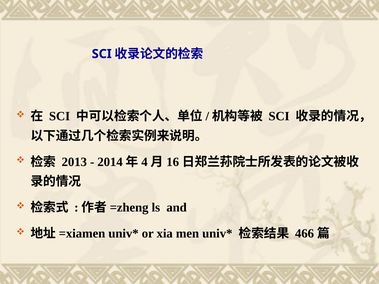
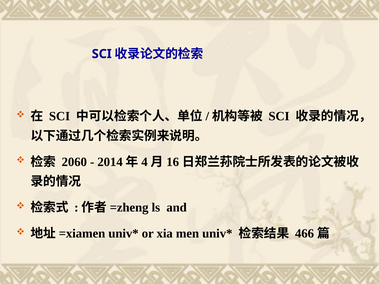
2013: 2013 -> 2060
